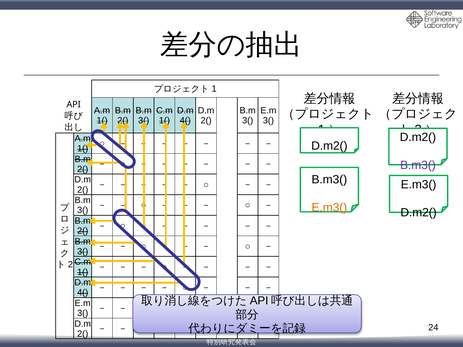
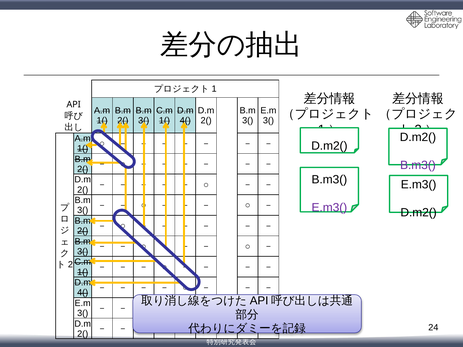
E.m3( at (329, 208) colour: orange -> purple
